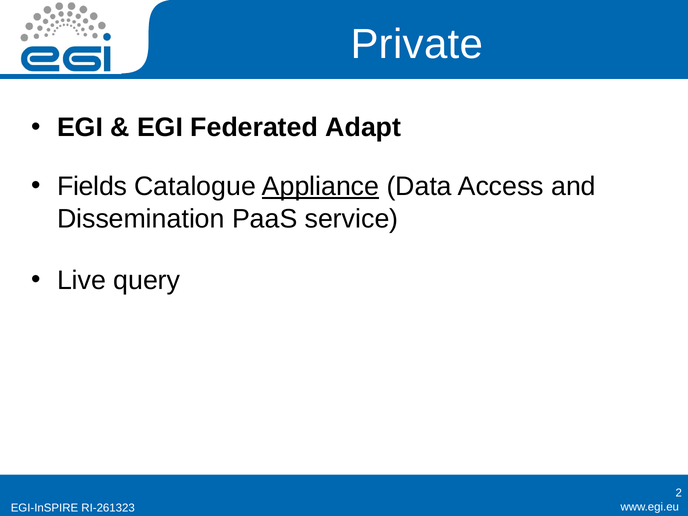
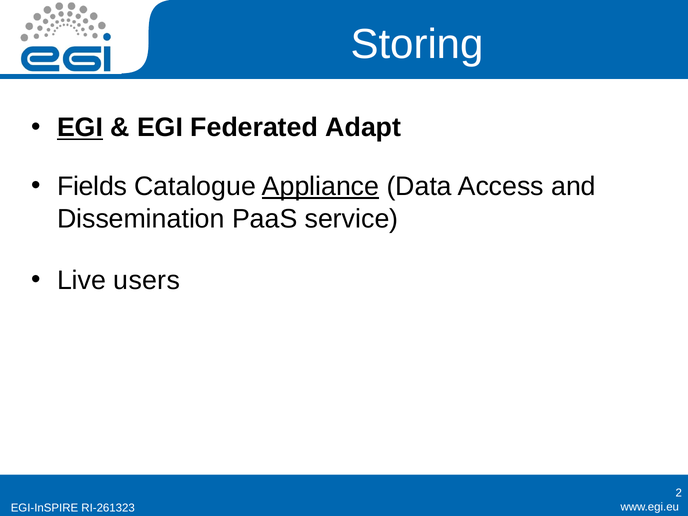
Private: Private -> Storing
EGI at (80, 128) underline: none -> present
query: query -> users
